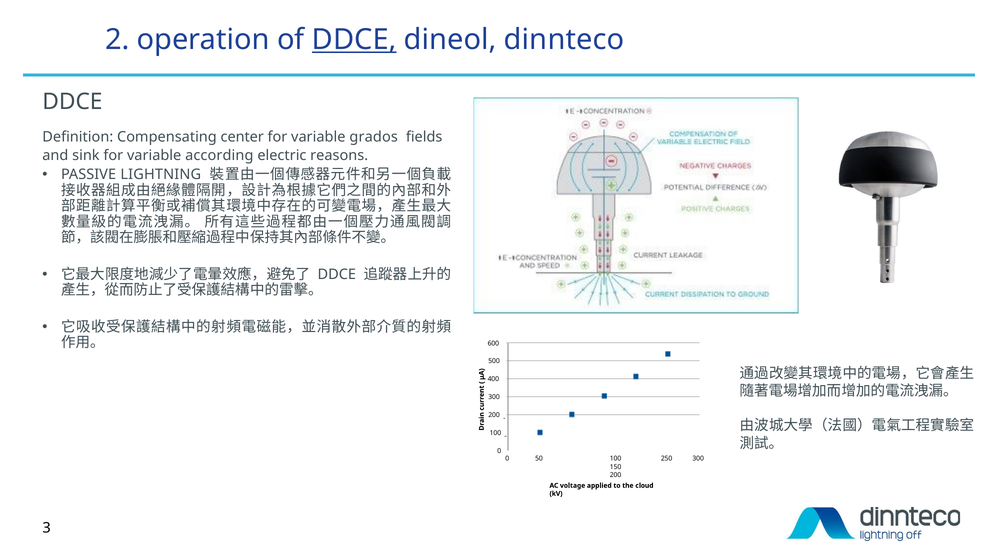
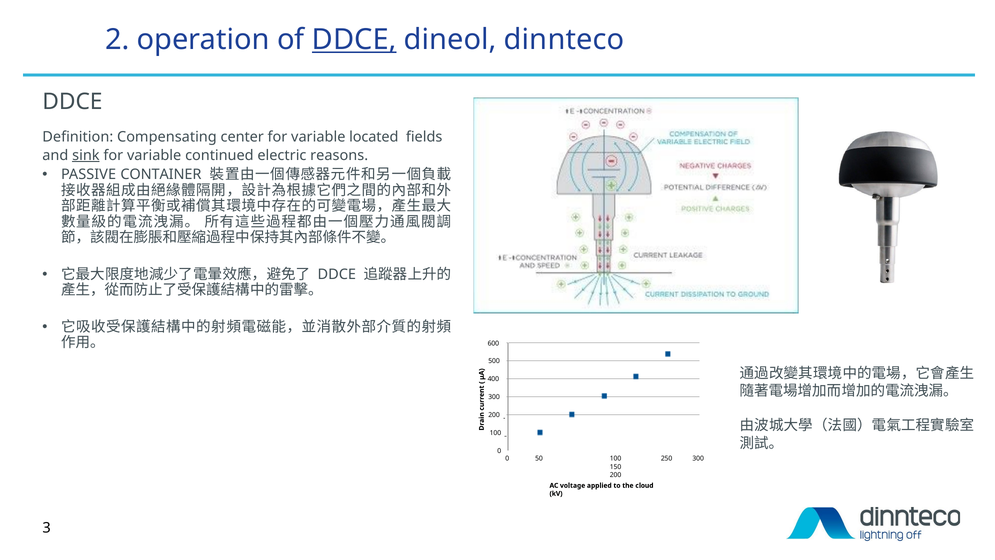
grados: grados -> located
sink underline: none -> present
according: according -> continued
LIGHTNING: LIGHTNING -> CONTAINER
